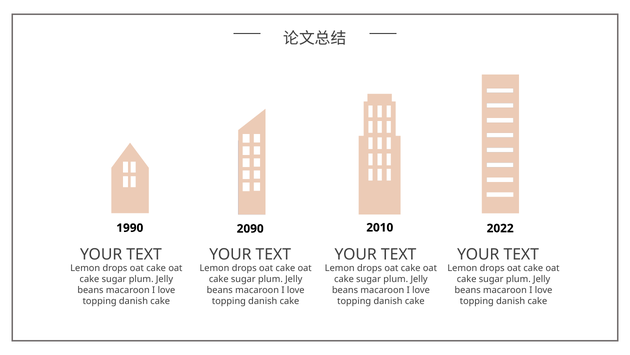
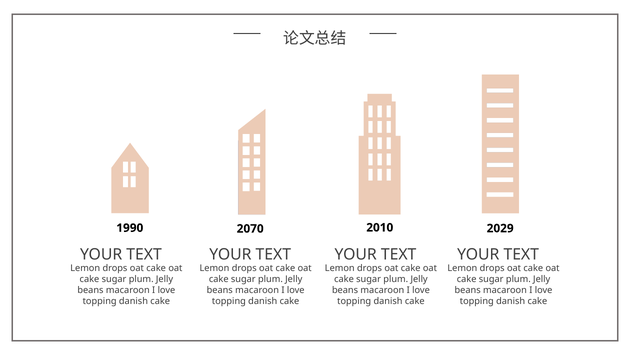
2090: 2090 -> 2070
2022: 2022 -> 2029
